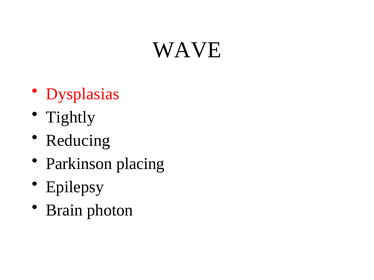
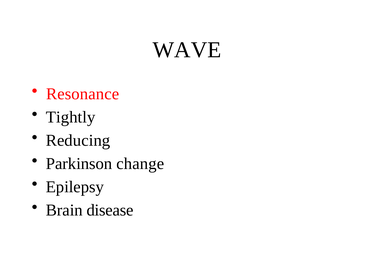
Dysplasias: Dysplasias -> Resonance
placing: placing -> change
photon: photon -> disease
